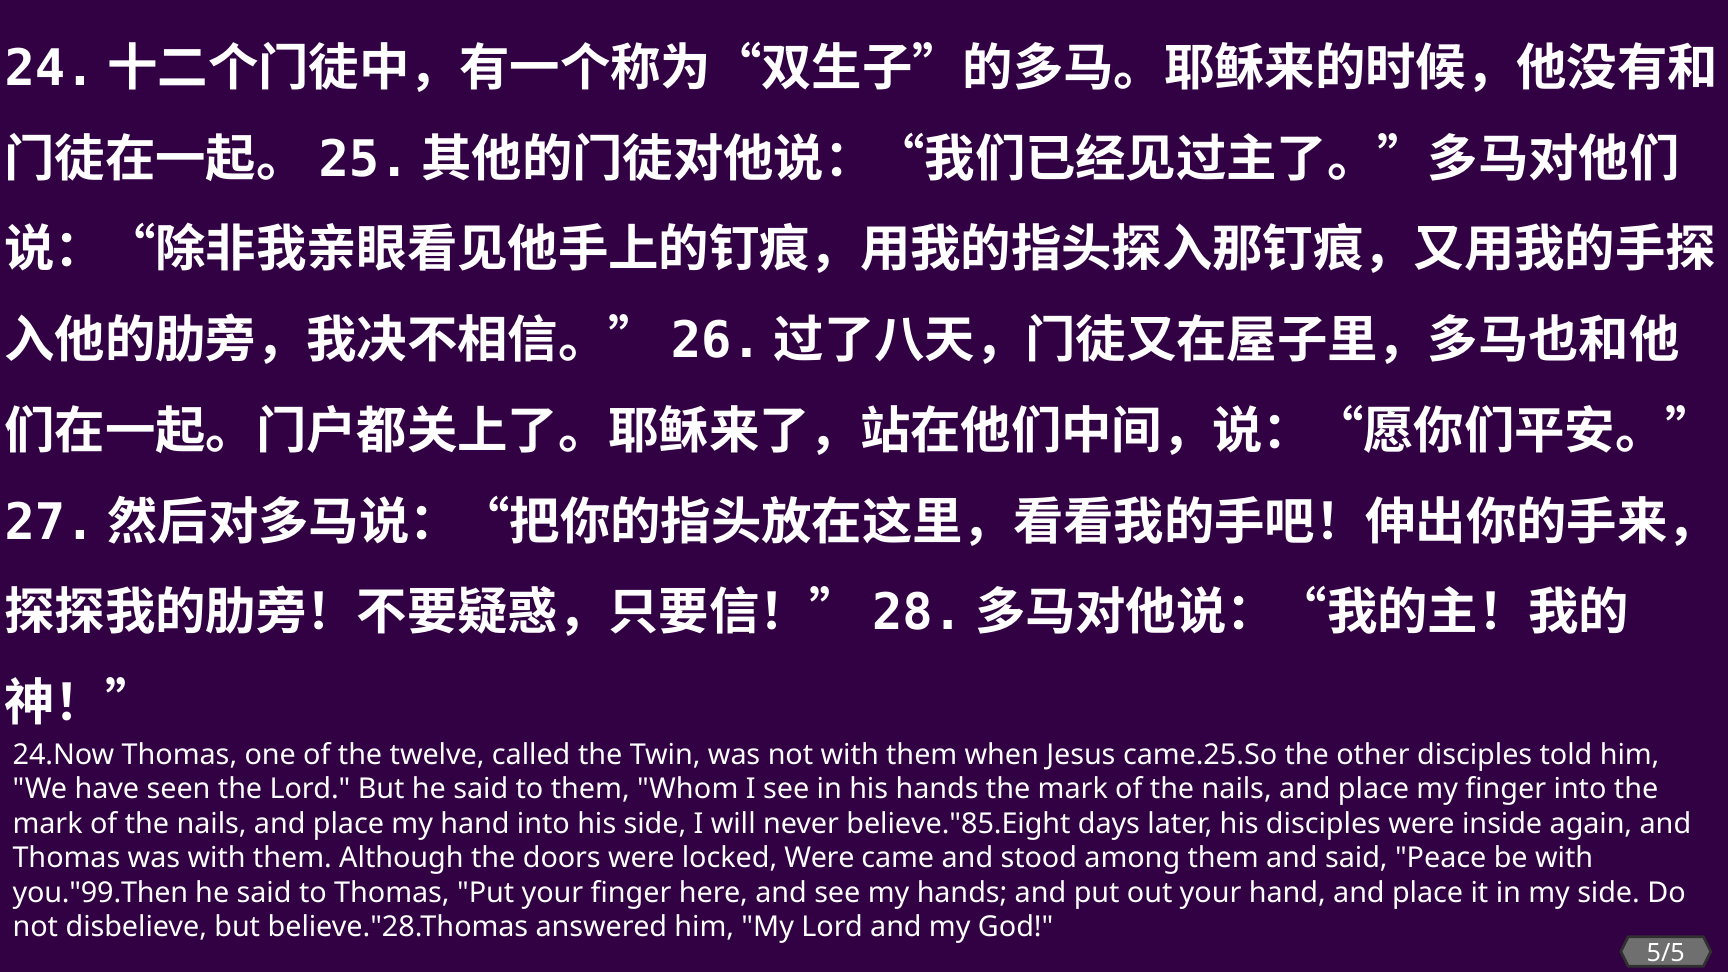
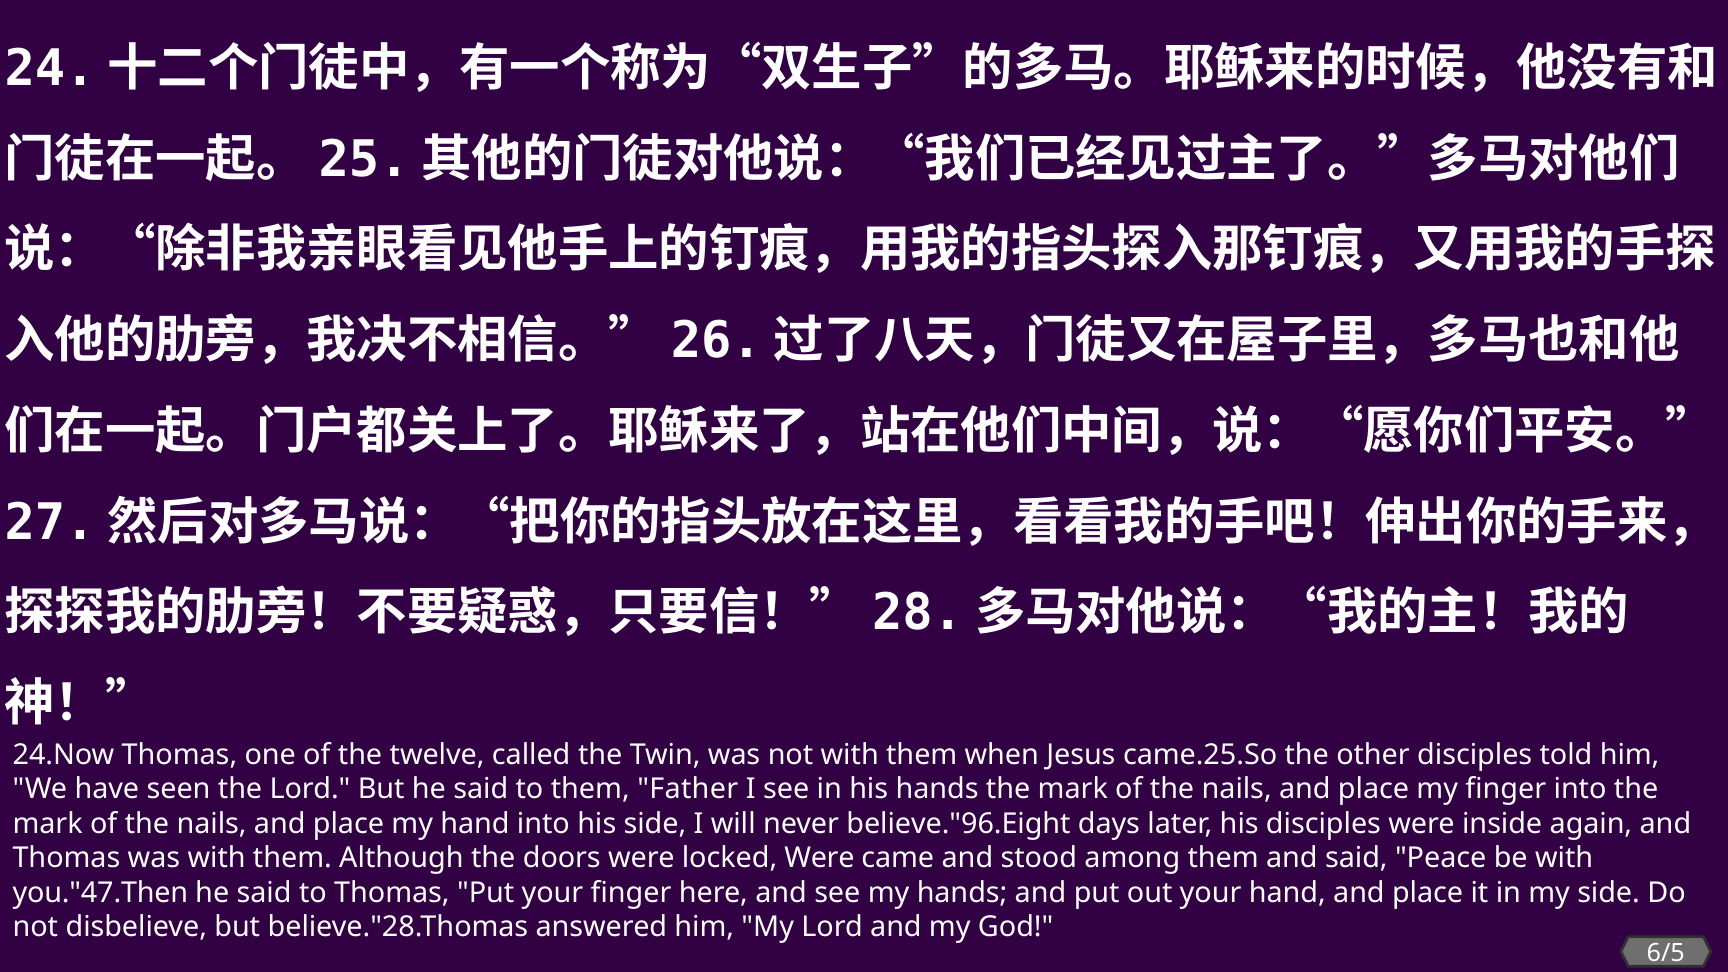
Whom: Whom -> Father
believe."85.Eight: believe."85.Eight -> believe."96.Eight
you."99.Then: you."99.Then -> you."47.Then
5/5: 5/5 -> 6/5
